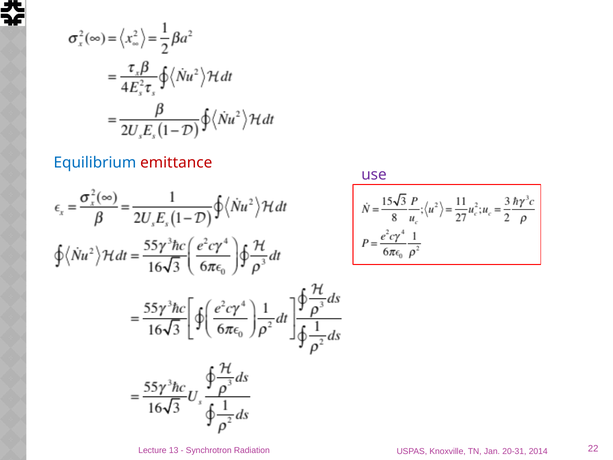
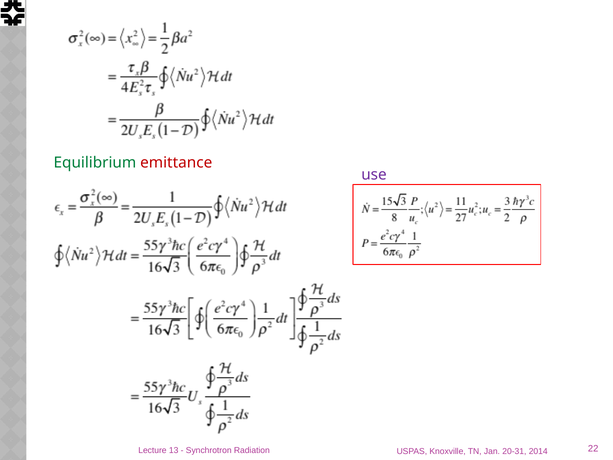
Equilibrium colour: blue -> green
